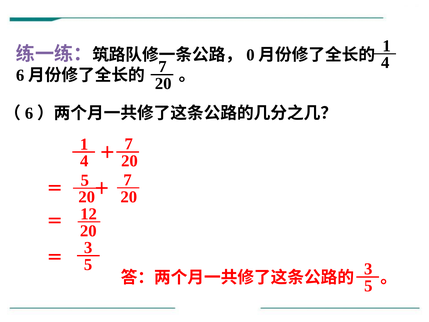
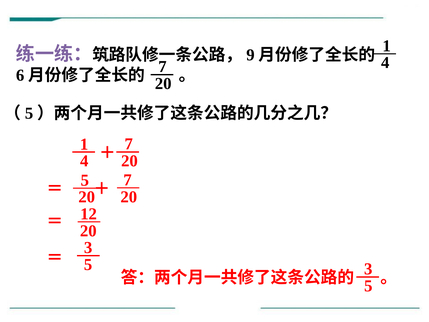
0: 0 -> 9
6 at (29, 113): 6 -> 5
